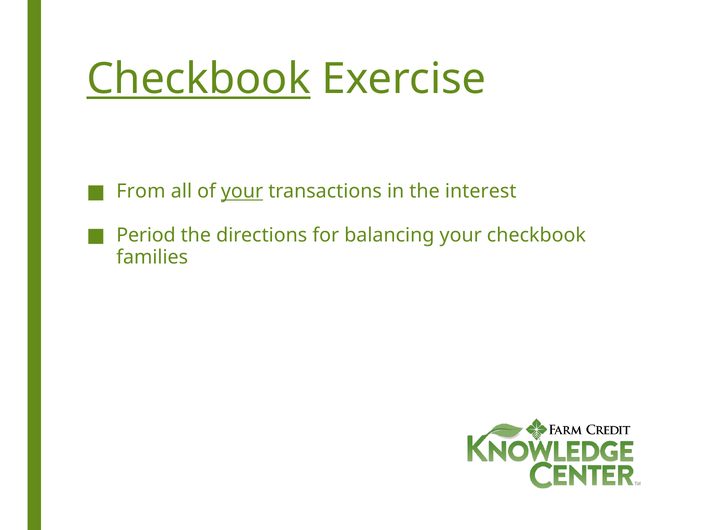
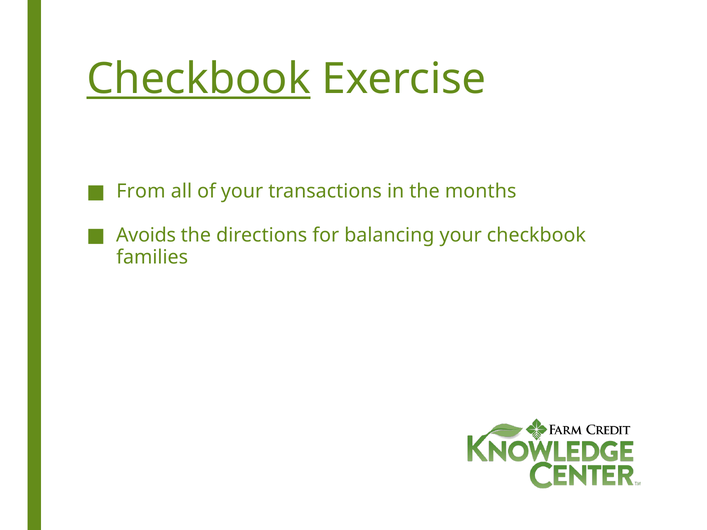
your at (242, 192) underline: present -> none
interest: interest -> months
Period: Period -> Avoids
